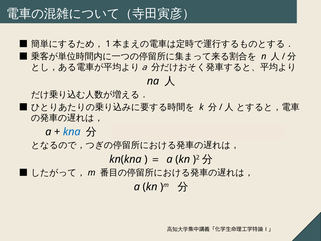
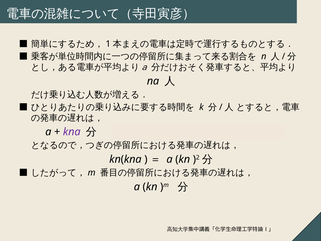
kna at (72, 132) colour: blue -> purple
